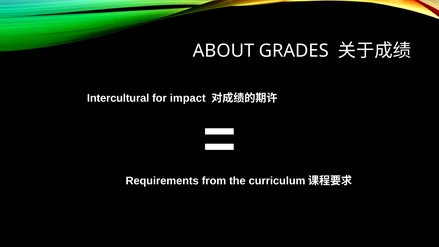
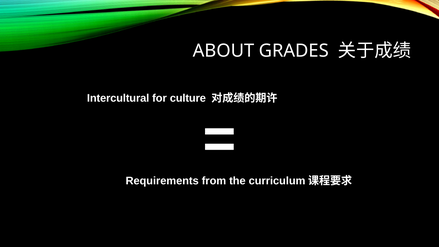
impact: impact -> culture
